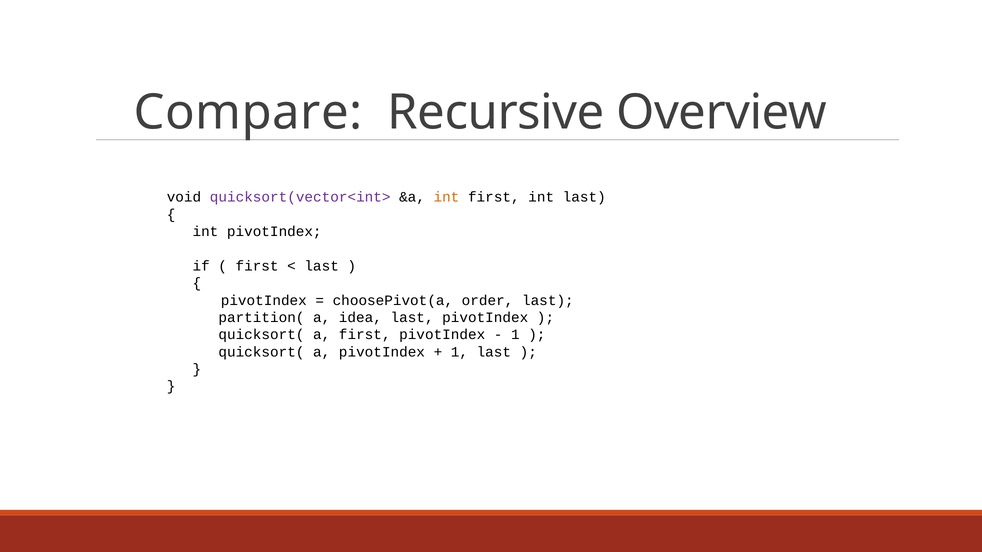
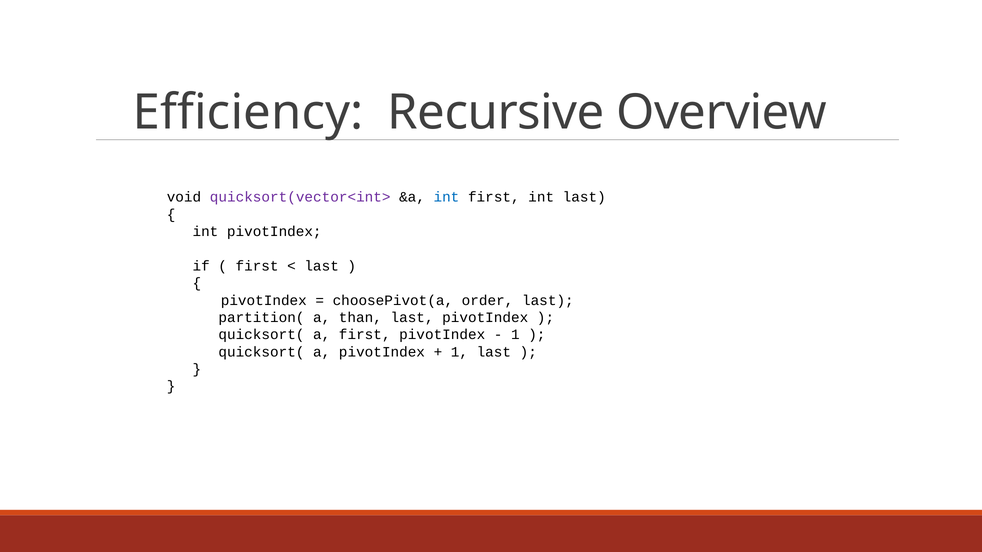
Compare: Compare -> Efficiency
int at (446, 197) colour: orange -> blue
idea: idea -> than
